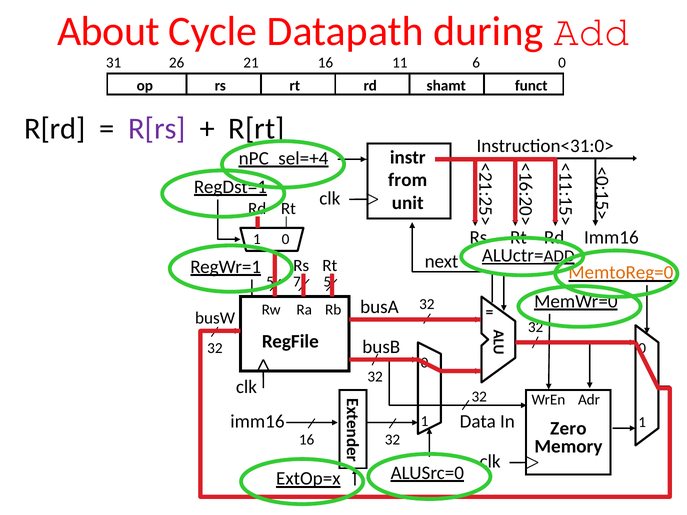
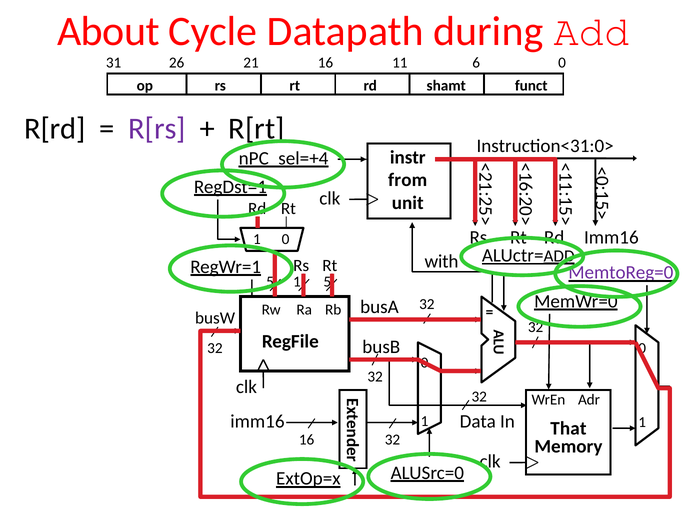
next: next -> with
MemtoReg=0 colour: orange -> purple
7 at (297, 282): 7 -> 1
Zero: Zero -> That
